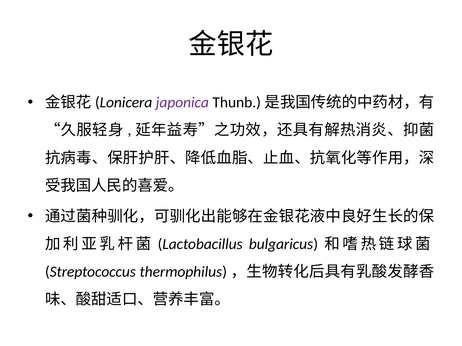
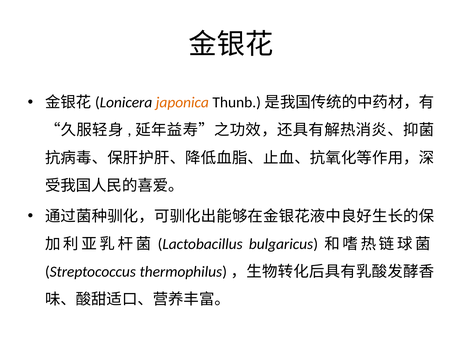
japonica colour: purple -> orange
